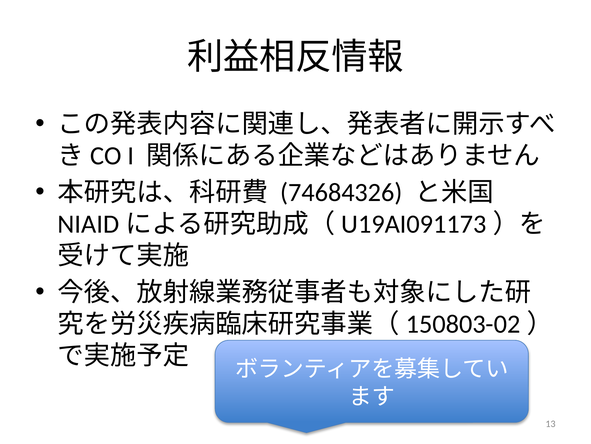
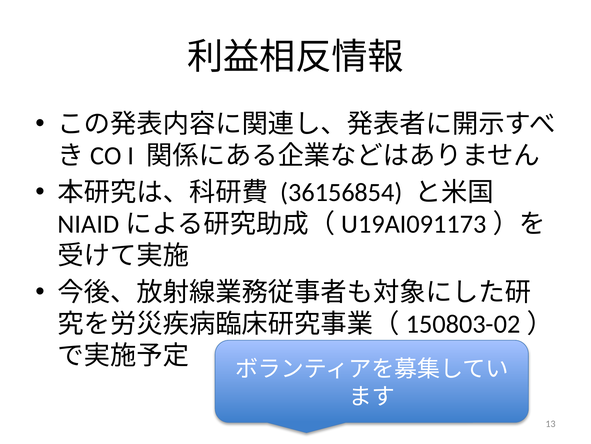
74684326: 74684326 -> 36156854
